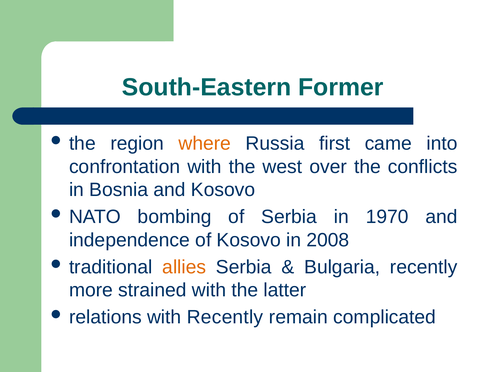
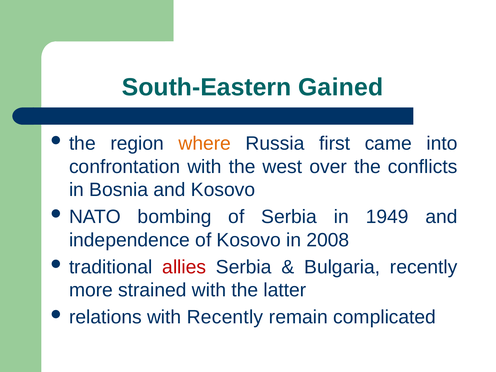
Former: Former -> Gained
1970: 1970 -> 1949
allies colour: orange -> red
